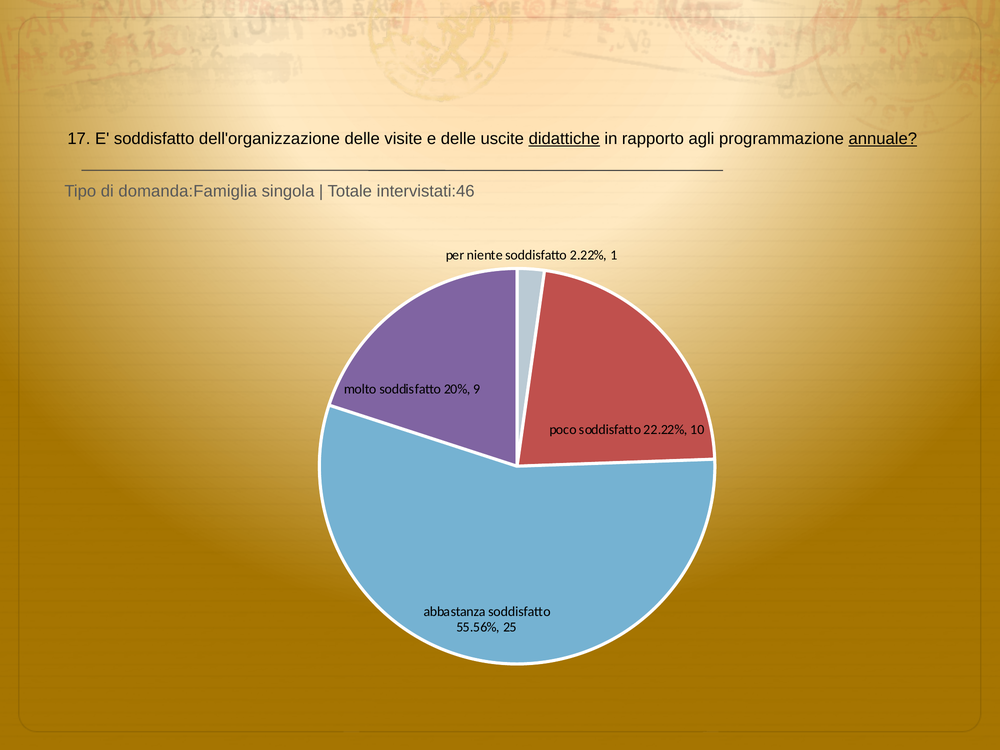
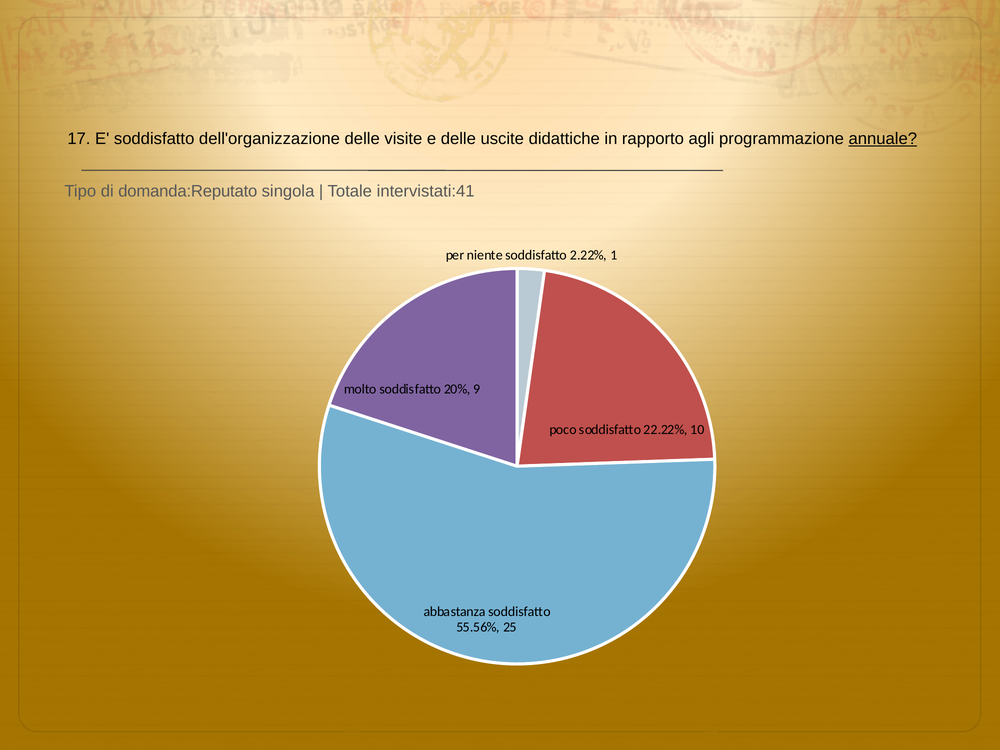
didattiche underline: present -> none
domanda:Famiglia: domanda:Famiglia -> domanda:Reputato
intervistati:46: intervistati:46 -> intervistati:41
